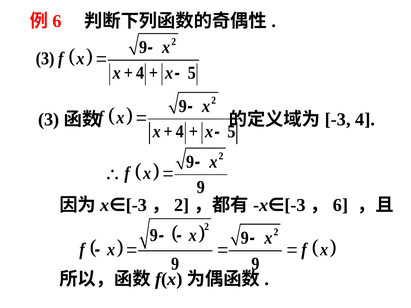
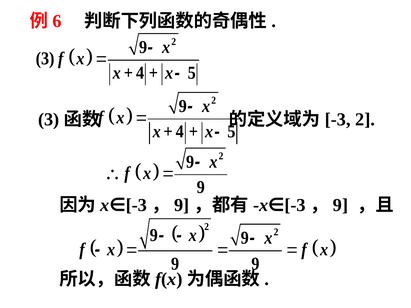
4 at (365, 119): 4 -> 2
2 at (182, 205): 2 -> 9
6 at (341, 205): 6 -> 9
